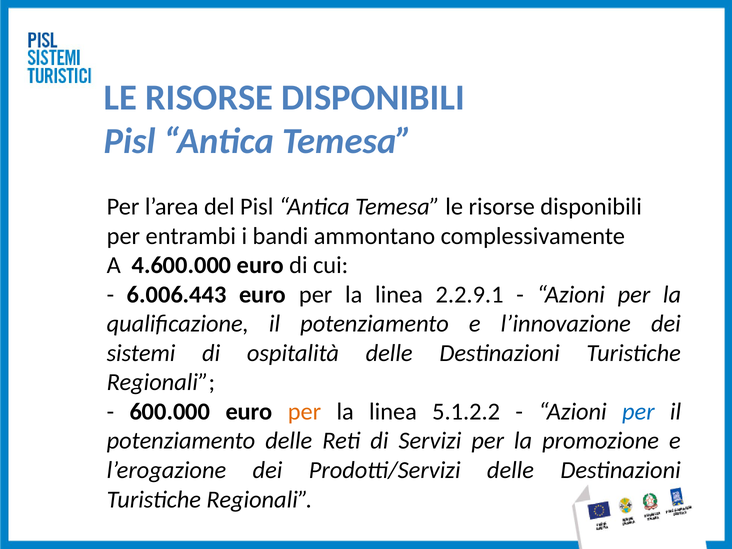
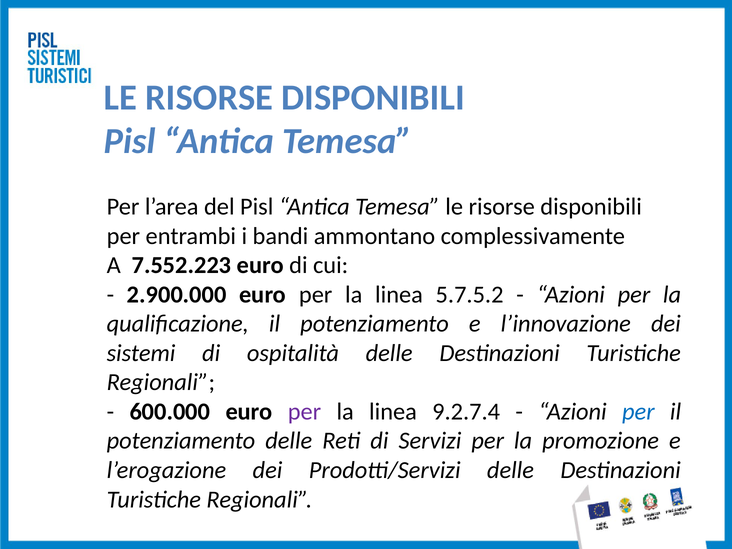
4.600.000: 4.600.000 -> 7.552.223
6.006.443: 6.006.443 -> 2.900.000
2.2.9.1: 2.2.9.1 -> 5.7.5.2
per at (304, 412) colour: orange -> purple
5.1.2.2: 5.1.2.2 -> 9.2.7.4
